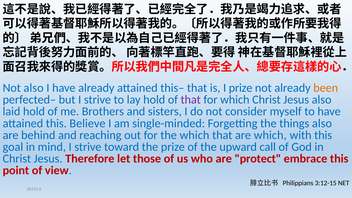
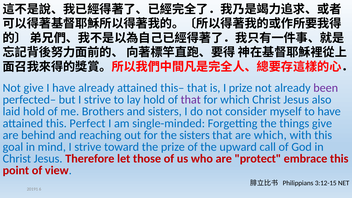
Not also: also -> give
been colour: orange -> purple
Believe: Believe -> Perfect
things also: also -> give
the which: which -> sisters
